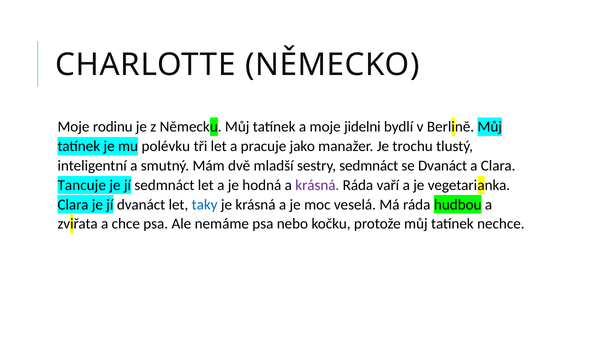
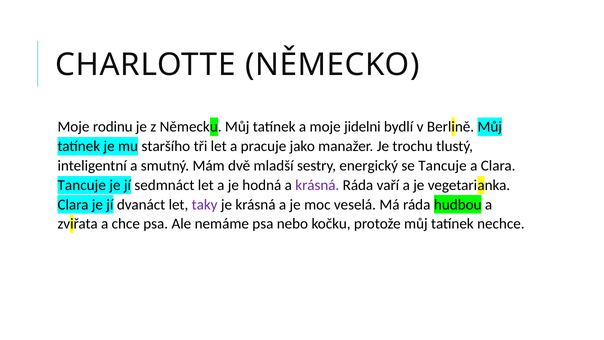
polévku: polévku -> staršího
sestry sedmnáct: sedmnáct -> energický
se Dvanáct: Dvanáct -> Tancuje
taky colour: blue -> purple
